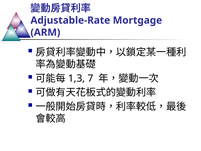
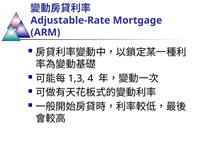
7: 7 -> 4
